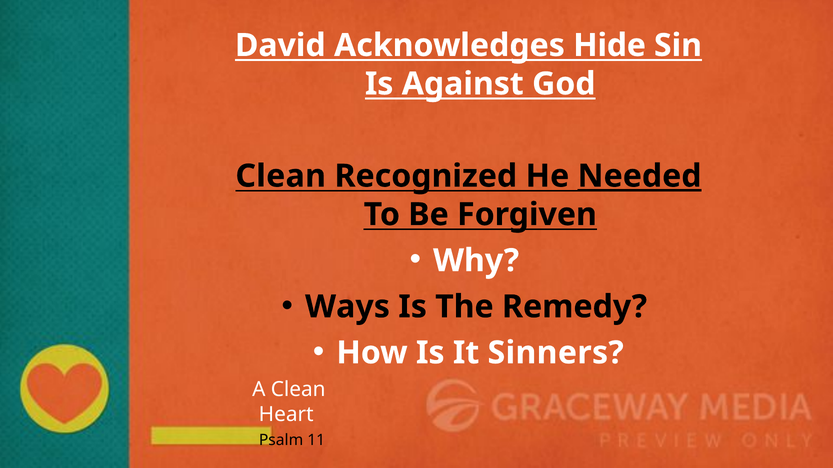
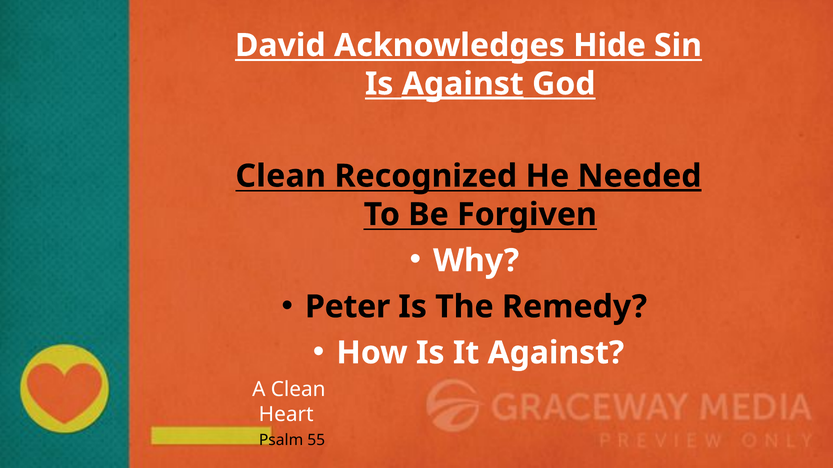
Against at (463, 84) underline: none -> present
Ways: Ways -> Peter
It Sinners: Sinners -> Against
11: 11 -> 55
